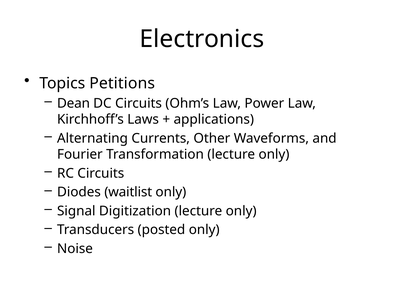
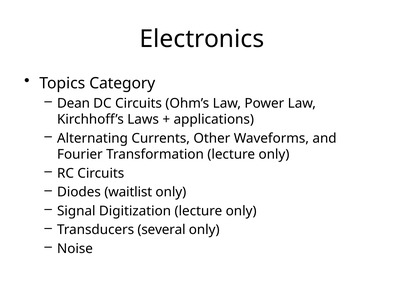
Petitions: Petitions -> Category
posted: posted -> several
